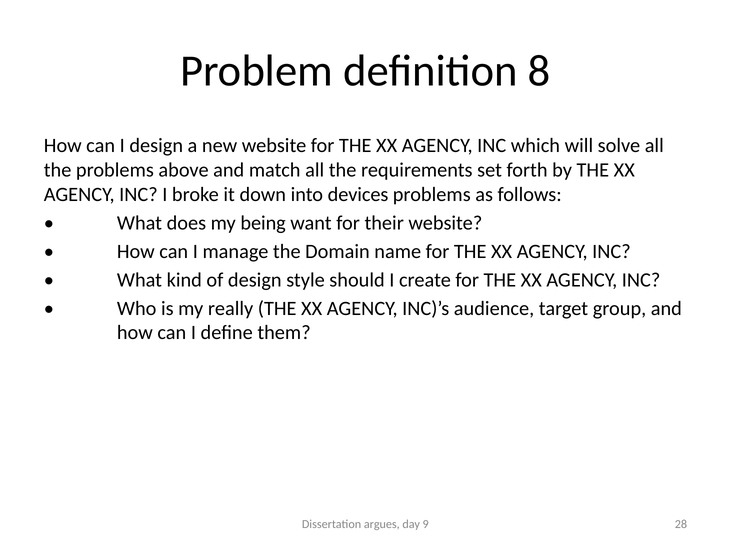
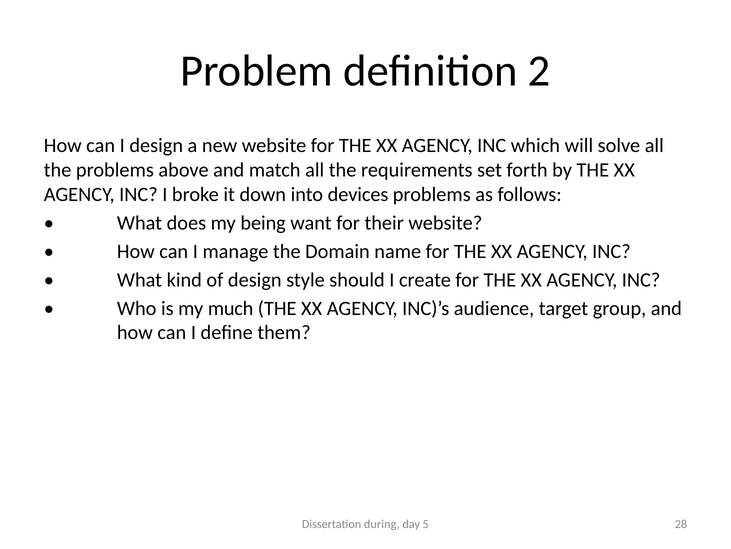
8: 8 -> 2
really: really -> much
argues: argues -> during
9: 9 -> 5
